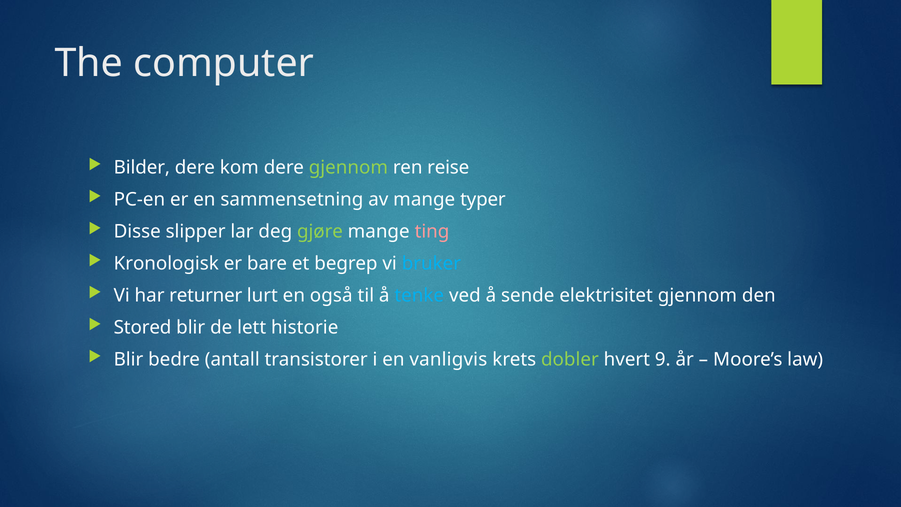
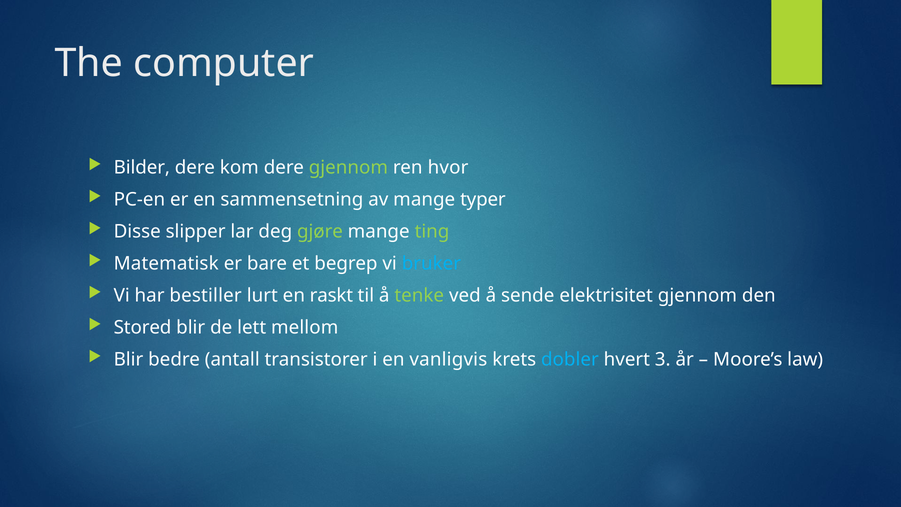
reise: reise -> hvor
ting colour: pink -> light green
Kronologisk: Kronologisk -> Matematisk
returner: returner -> bestiller
også: også -> raskt
tenke colour: light blue -> light green
historie: historie -> mellom
dobler colour: light green -> light blue
9: 9 -> 3
